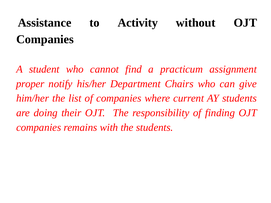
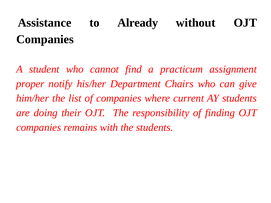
Activity: Activity -> Already
